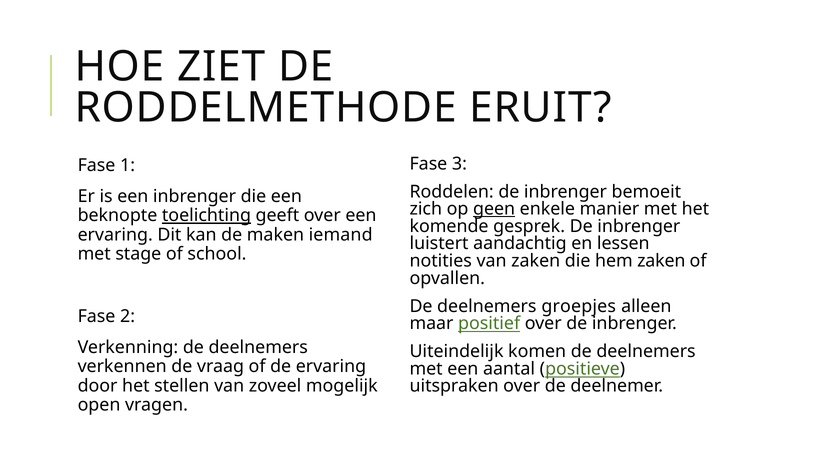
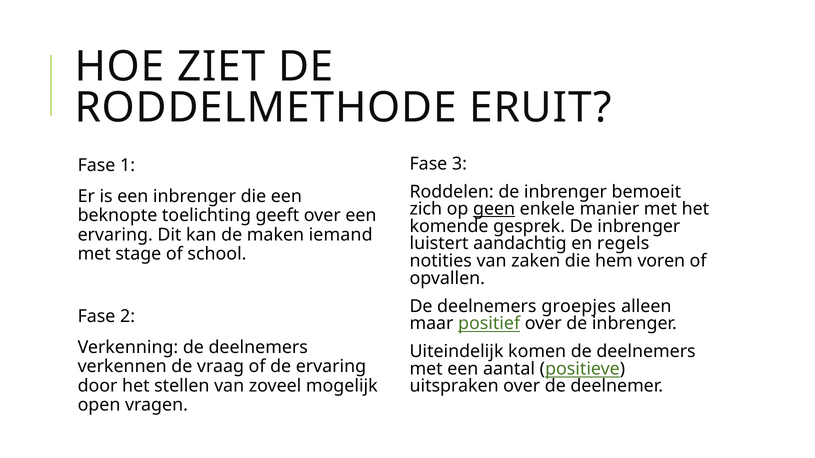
toelichting underline: present -> none
lessen: lessen -> regels
hem zaken: zaken -> voren
